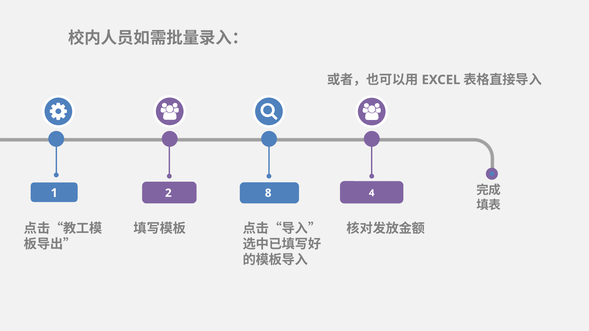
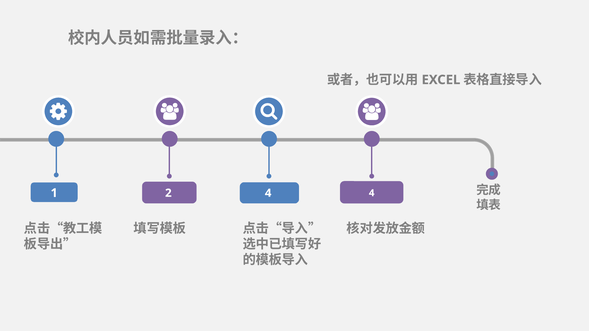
2 8: 8 -> 4
